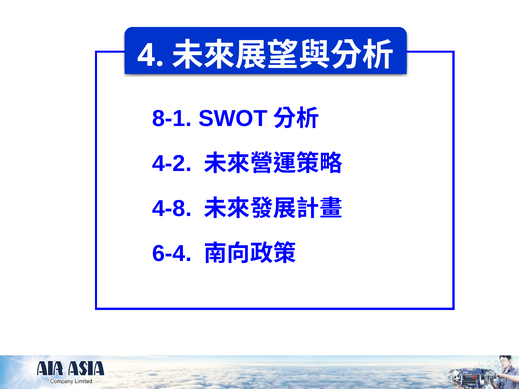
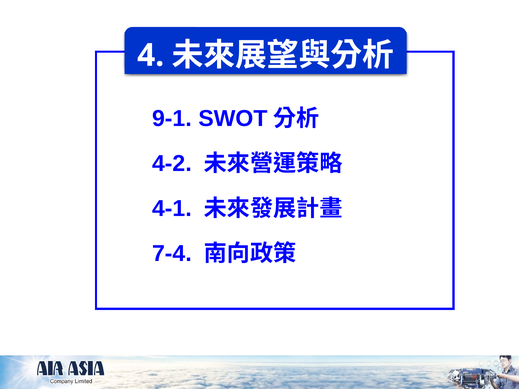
8-1: 8-1 -> 9-1
4-8: 4-8 -> 4-1
6-4: 6-4 -> 7-4
